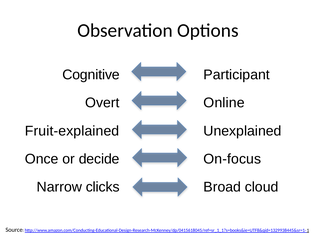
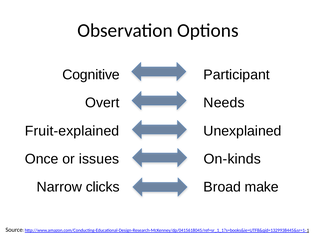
Online: Online -> Needs
decide: decide -> issues
On-focus: On-focus -> On-kinds
cloud: cloud -> make
